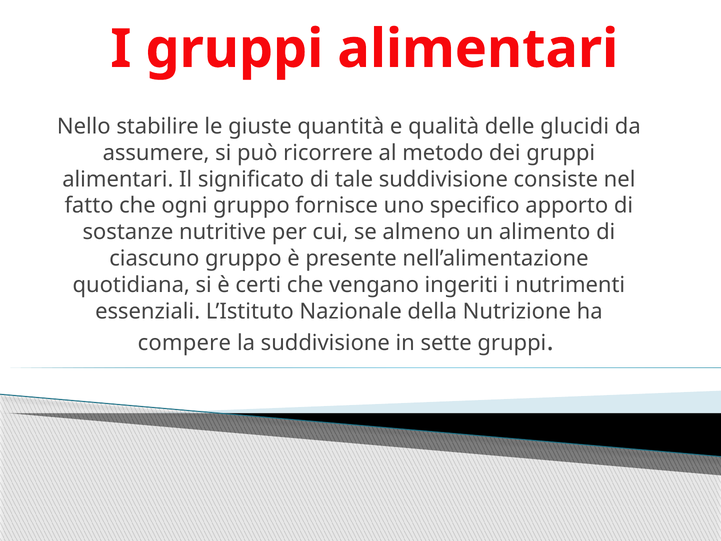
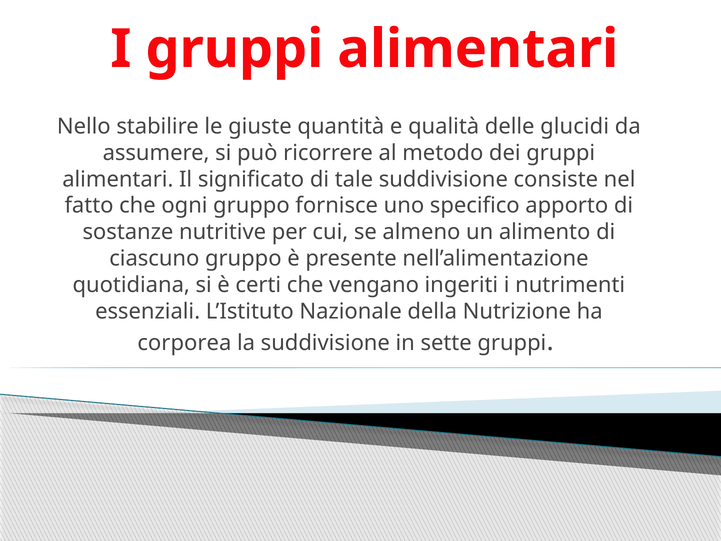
compere: compere -> corporea
